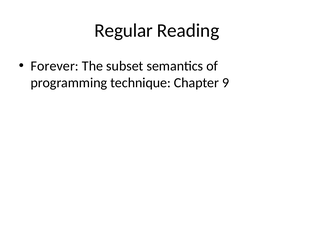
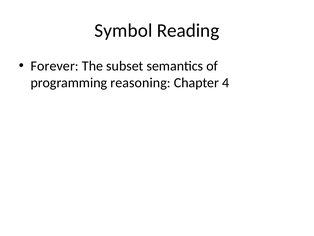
Regular: Regular -> Symbol
technique: technique -> reasoning
9: 9 -> 4
